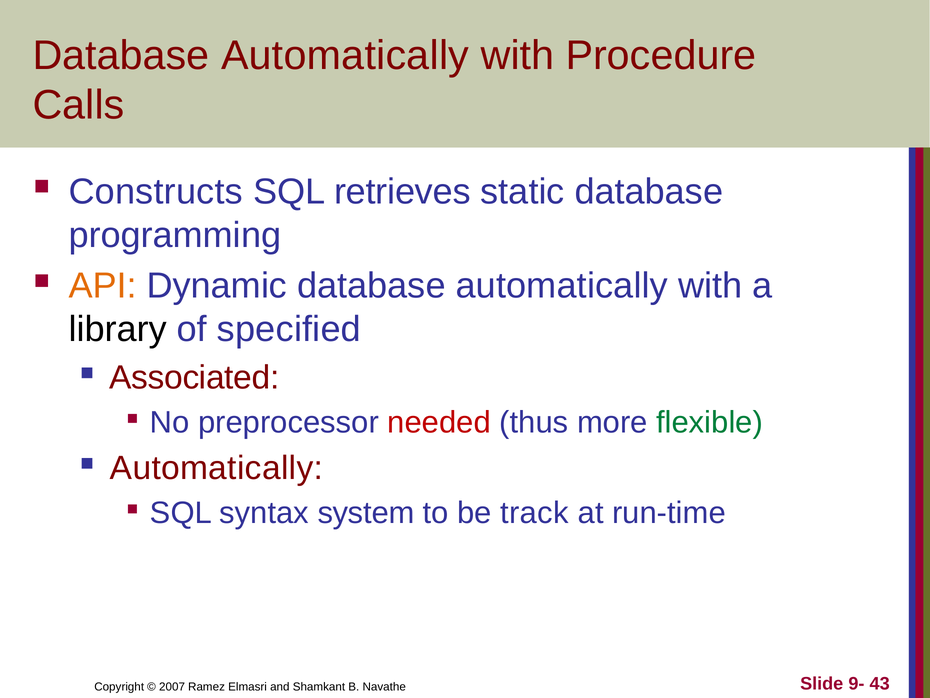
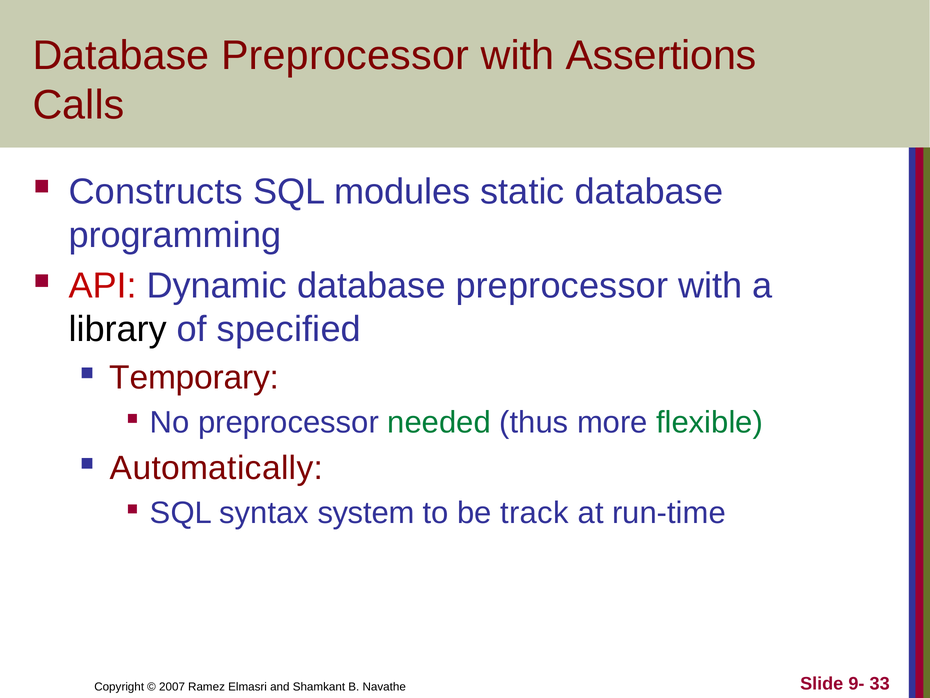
Automatically at (345, 56): Automatically -> Preprocessor
Procedure: Procedure -> Assertions
retrieves: retrieves -> modules
API colour: orange -> red
Dynamic database automatically: automatically -> preprocessor
Associated: Associated -> Temporary
needed colour: red -> green
43: 43 -> 33
